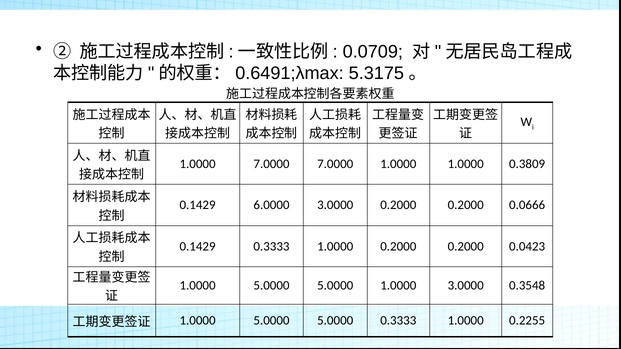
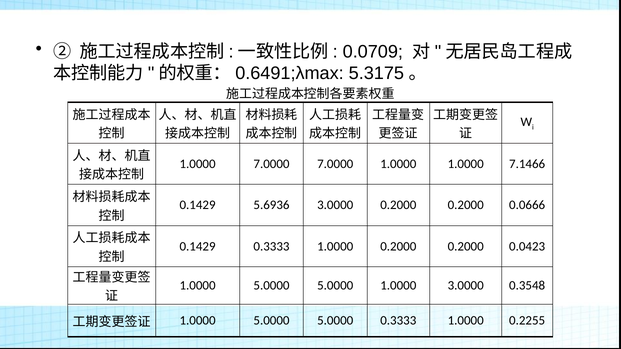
0.3809: 0.3809 -> 7.1466
6.0000: 6.0000 -> 5.6936
